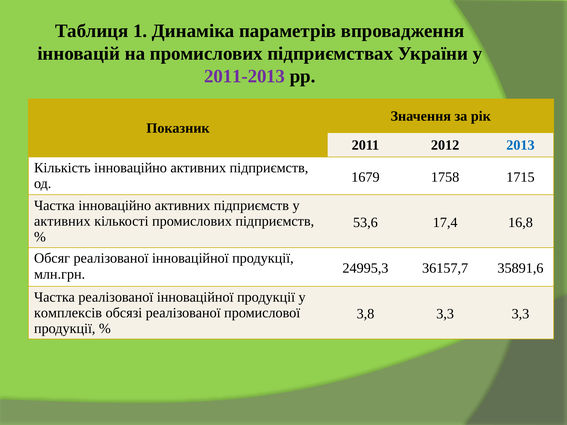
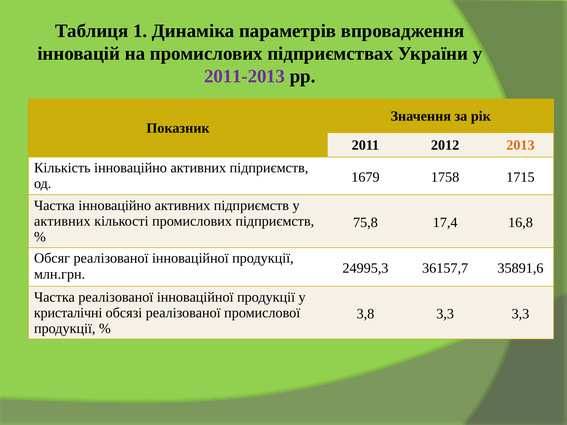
2013 colour: blue -> orange
53,6: 53,6 -> 75,8
комплексів: комплексів -> кристалічні
